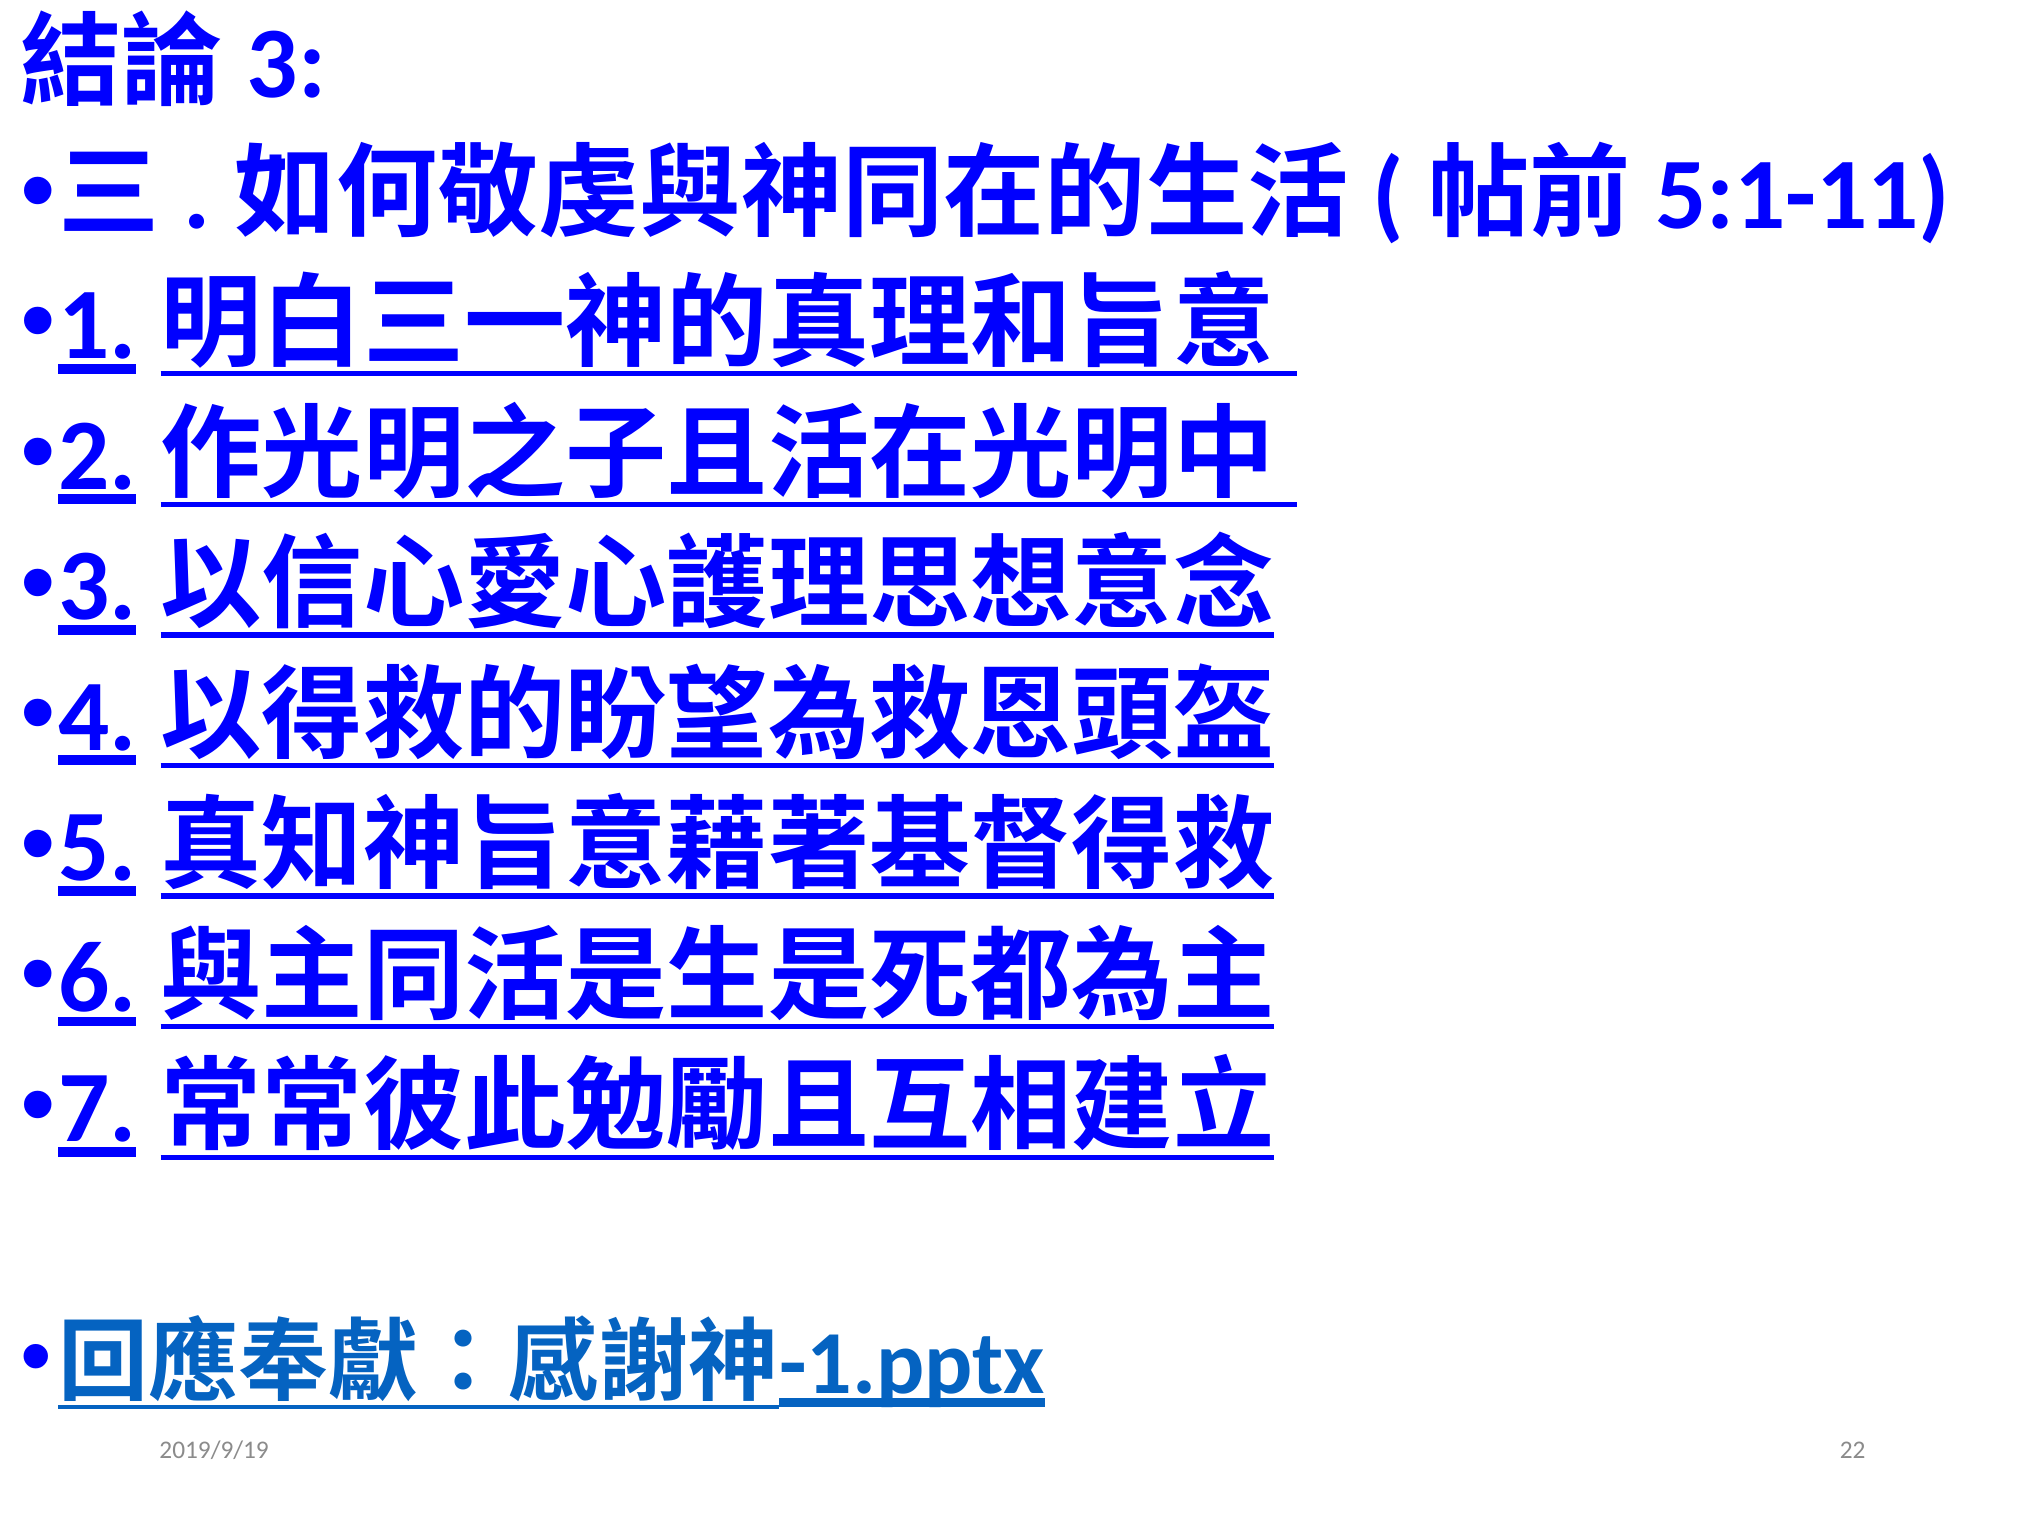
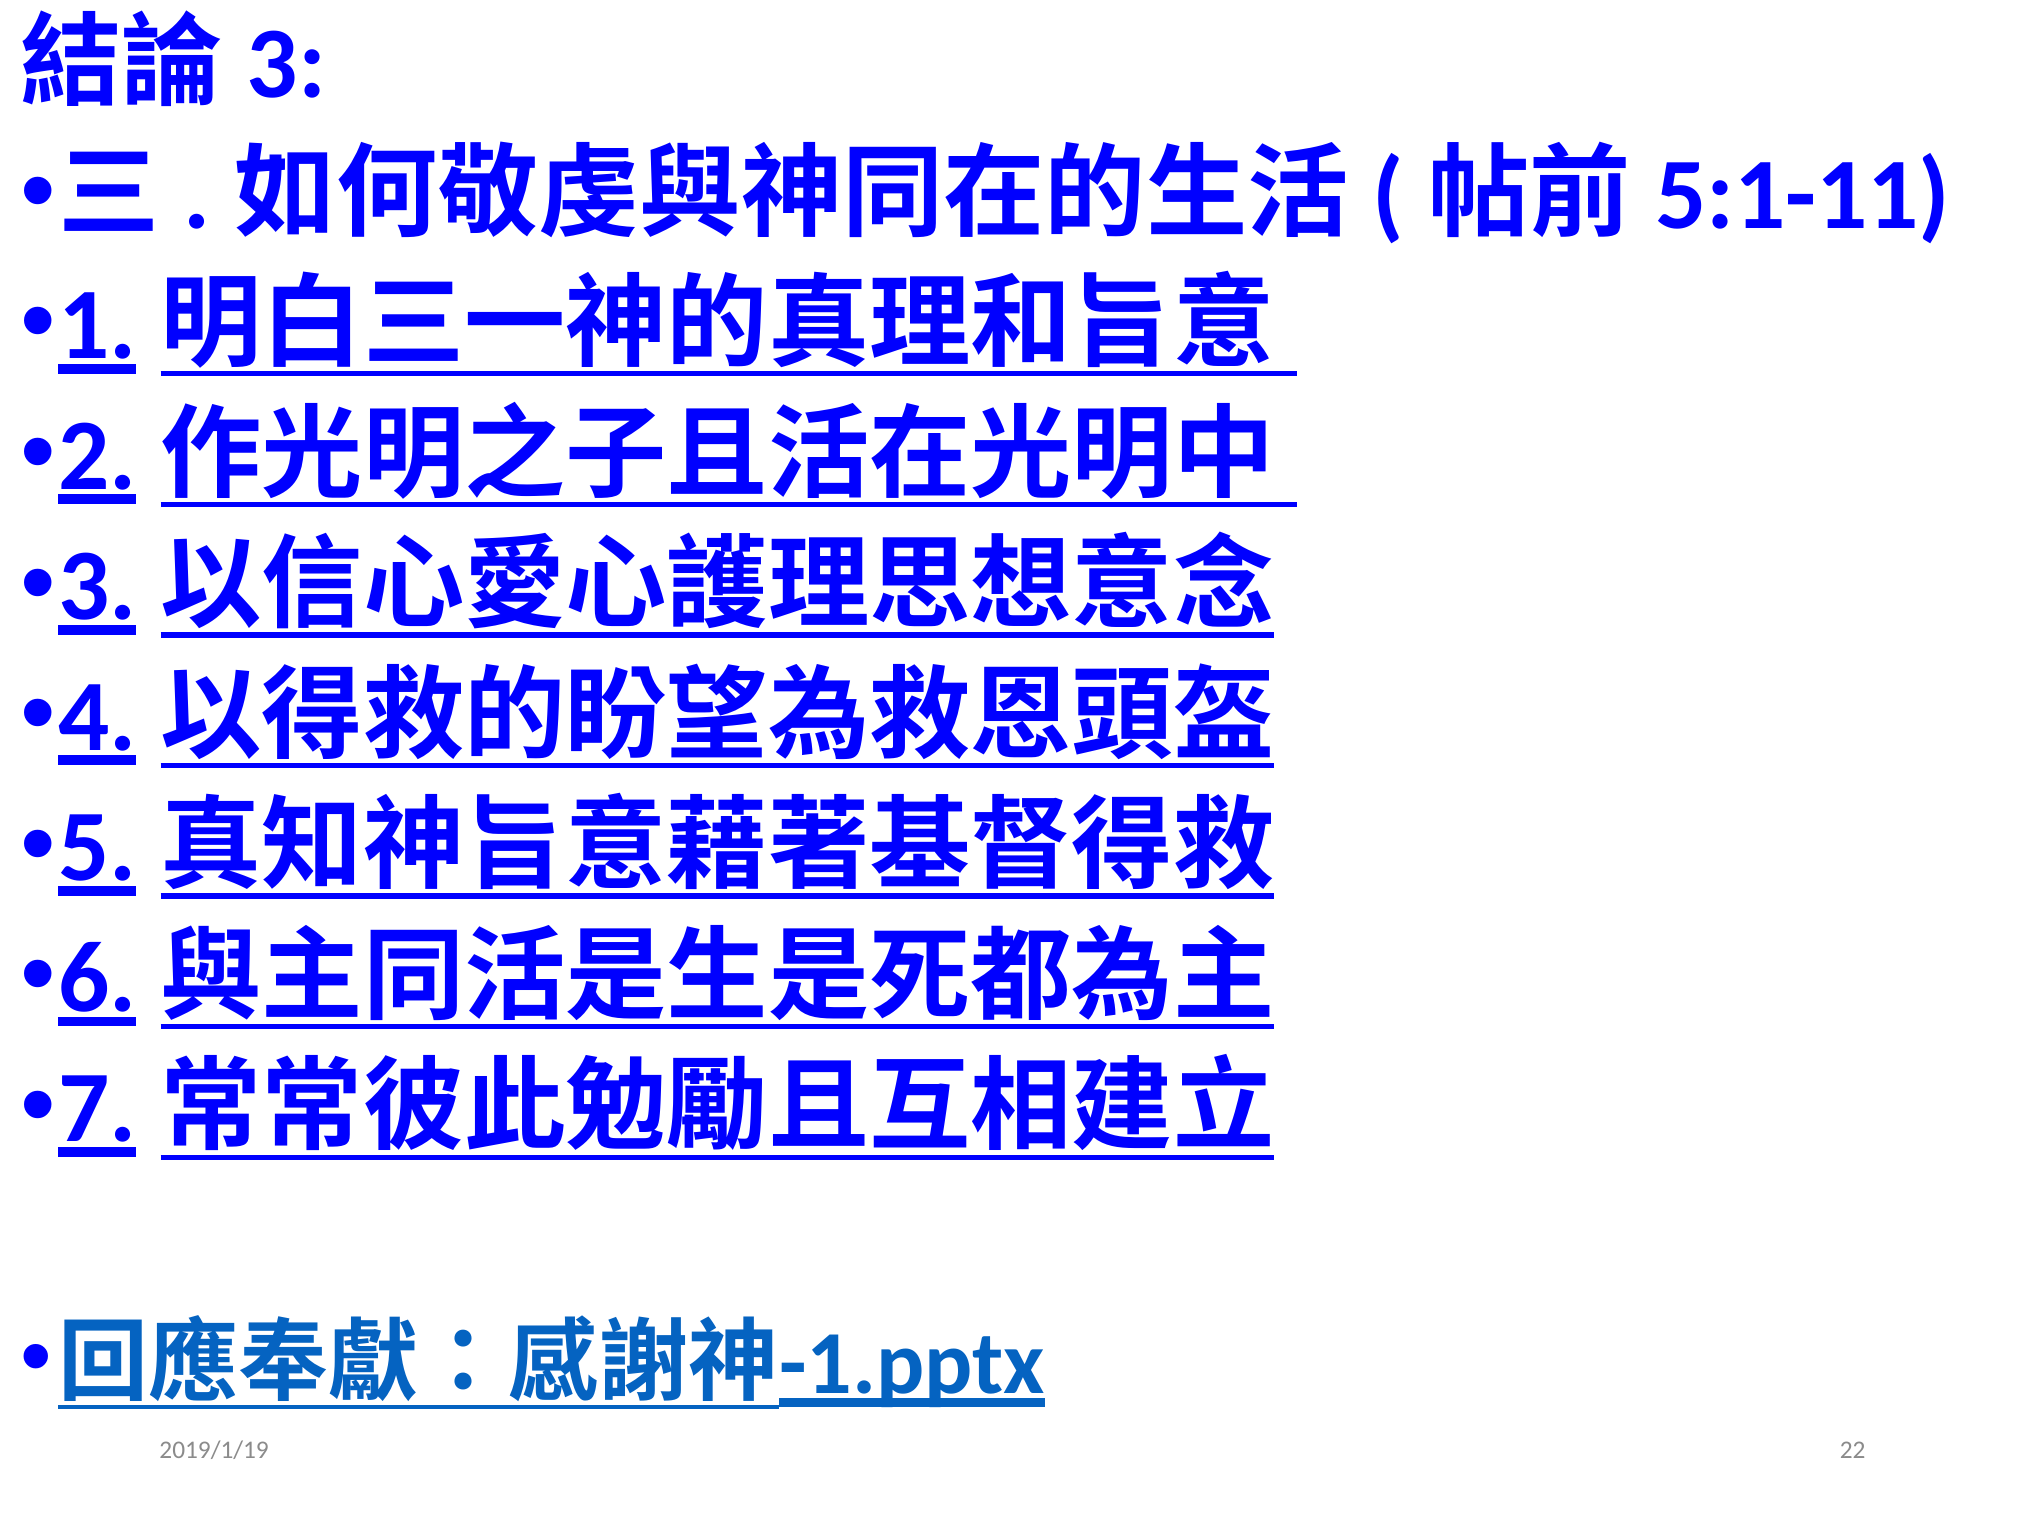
2019/9/19: 2019/9/19 -> 2019/1/19
